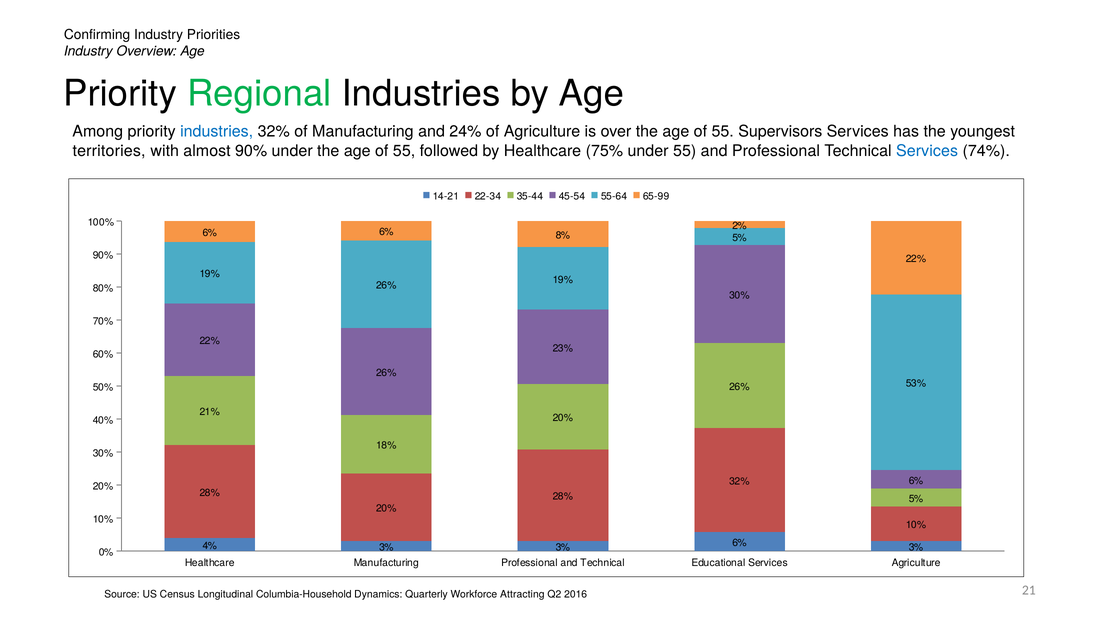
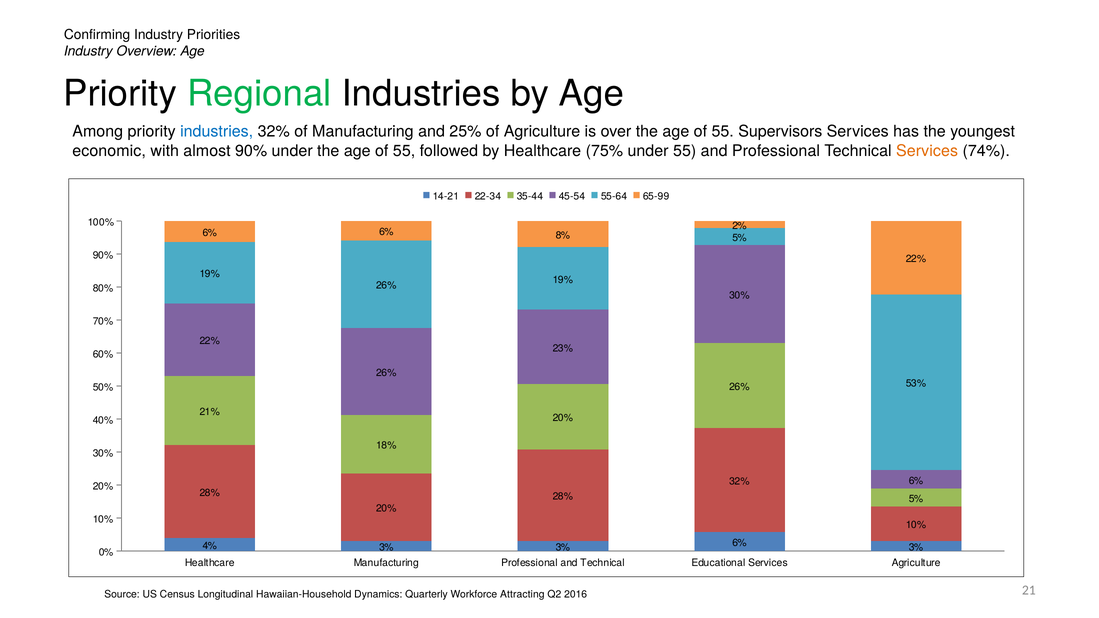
24%: 24% -> 25%
territories: territories -> economic
Services at (927, 151) colour: blue -> orange
Columbia-Household: Columbia-Household -> Hawaiian-Household
